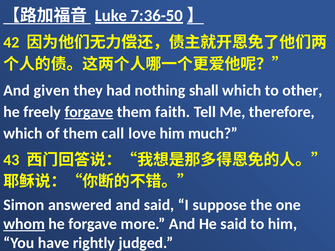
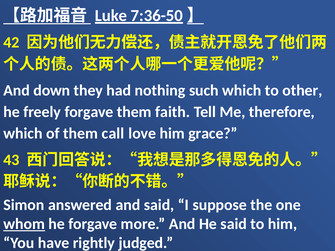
given: given -> down
shall: shall -> such
forgave at (89, 112) underline: present -> none
much: much -> grace
